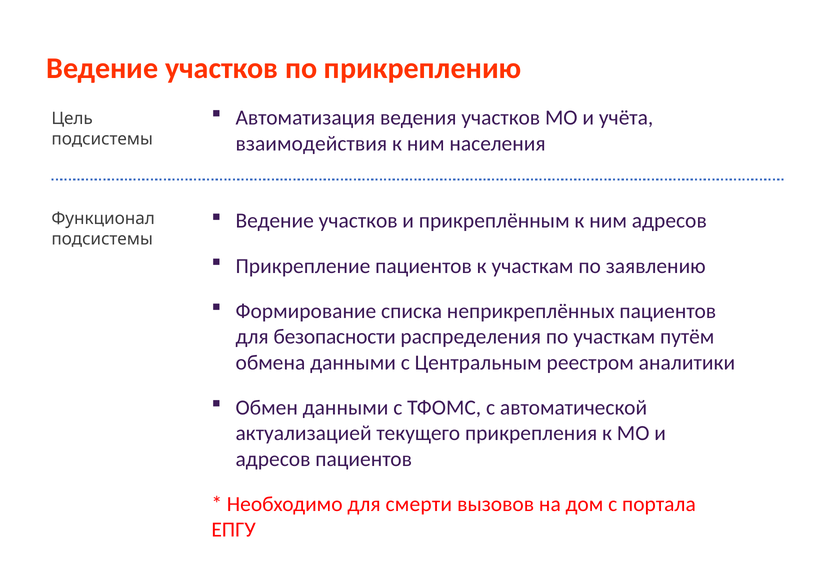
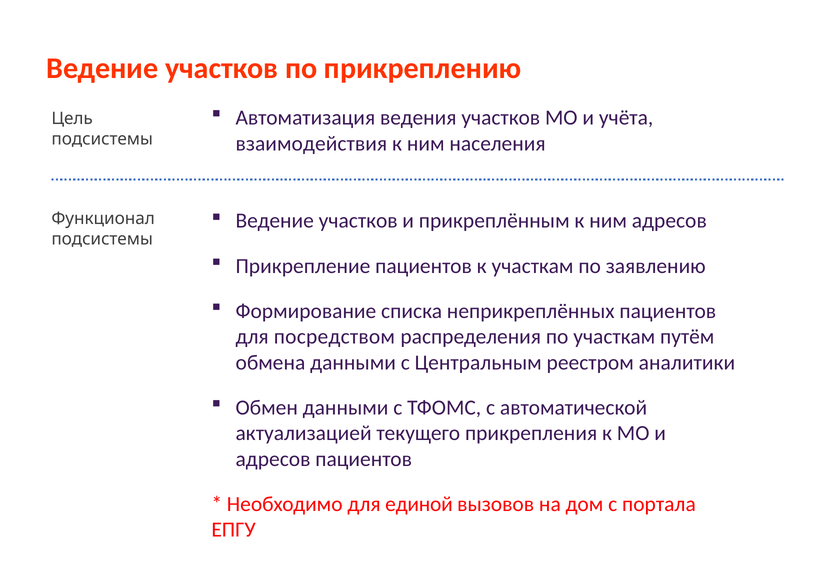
безопасности: безопасности -> посредством
смерти: смерти -> единой
